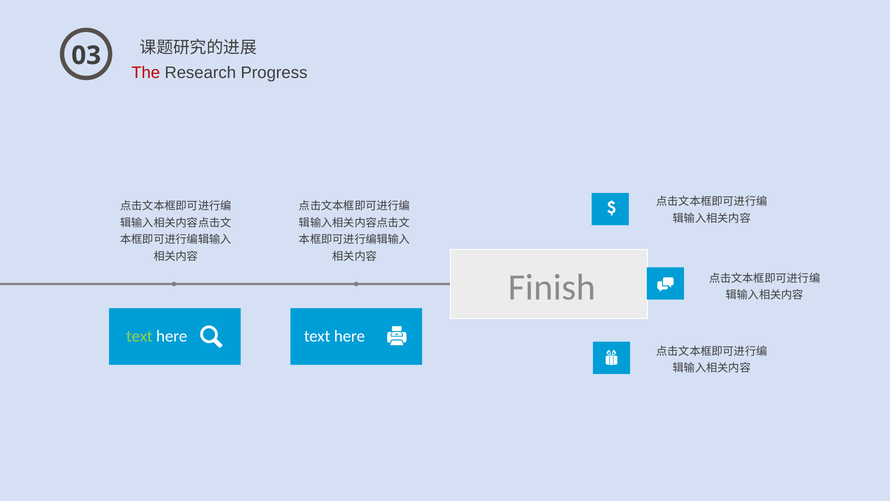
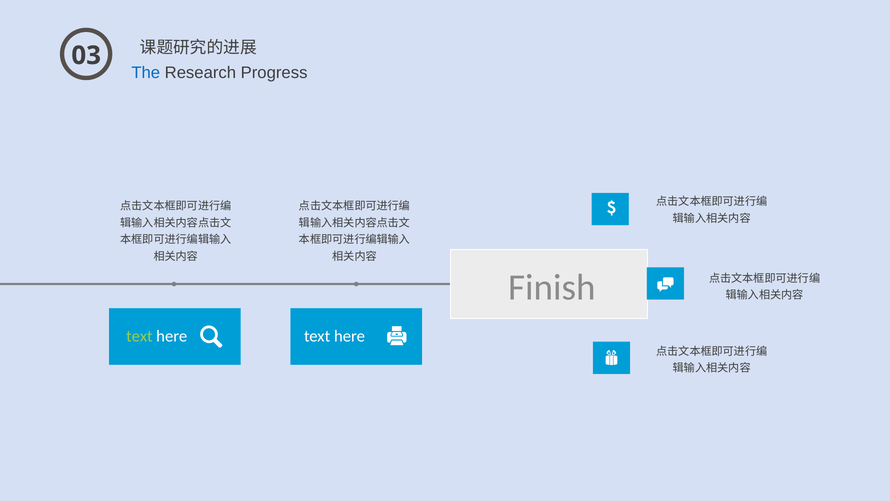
The colour: red -> blue
